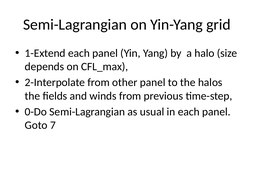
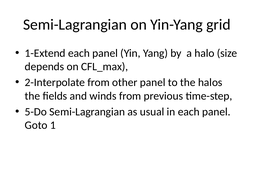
0-Do: 0-Do -> 5-Do
7: 7 -> 1
